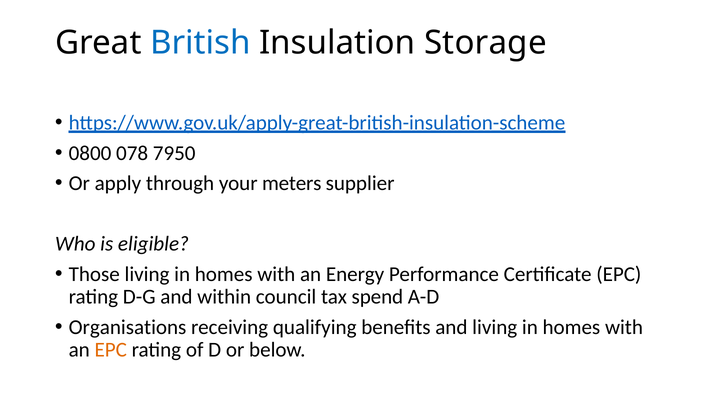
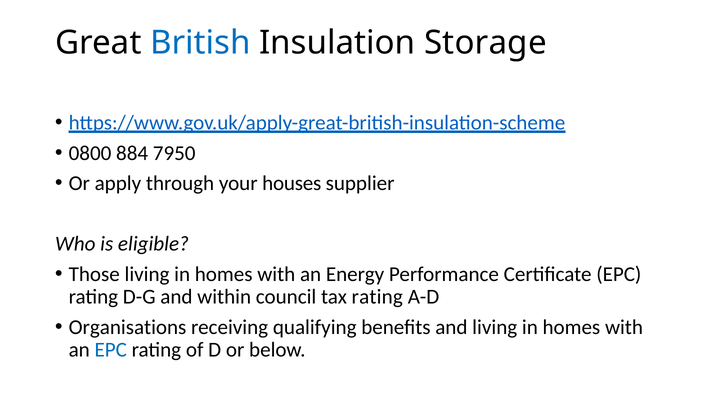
078: 078 -> 884
meters: meters -> houses
tax spend: spend -> rating
EPC at (111, 350) colour: orange -> blue
